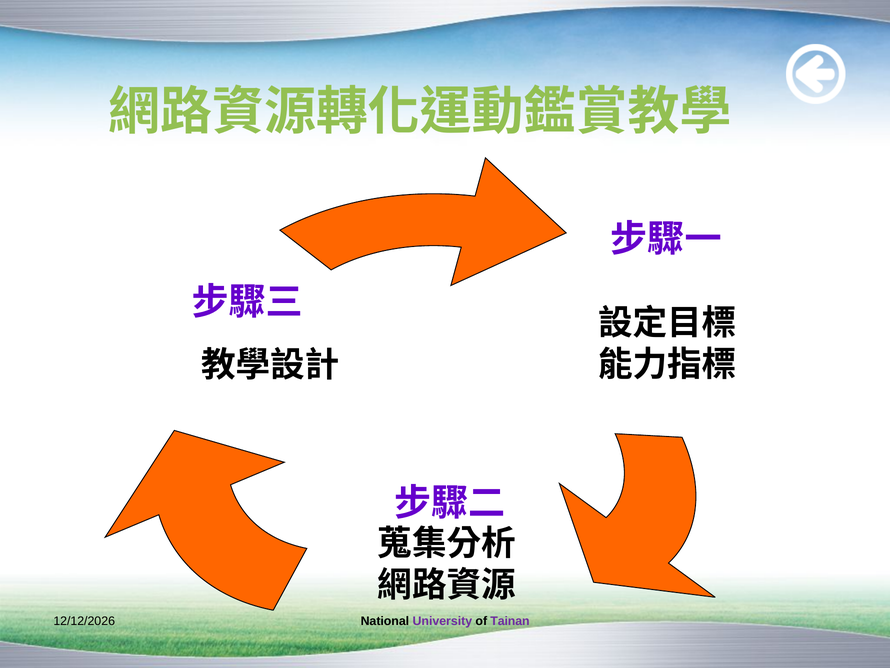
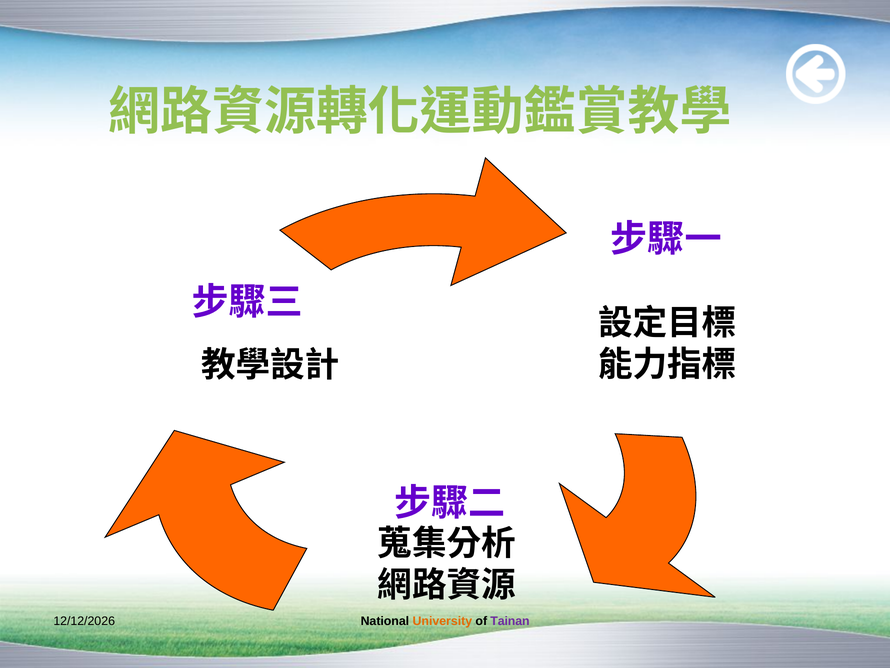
University colour: purple -> orange
